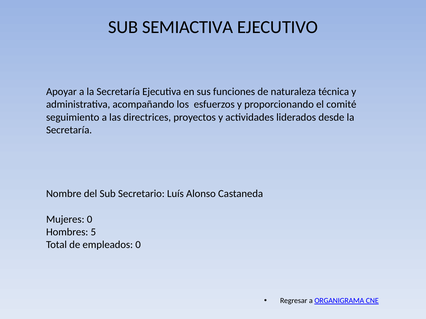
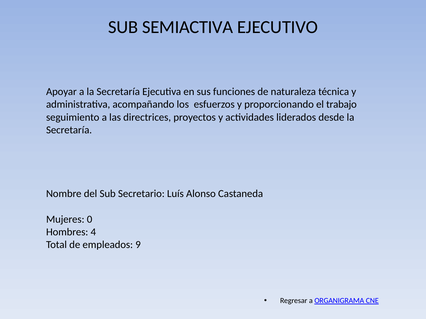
comité: comité -> trabajo
5: 5 -> 4
empleados 0: 0 -> 9
